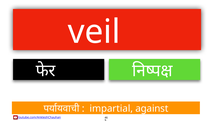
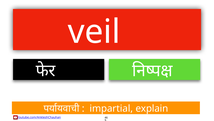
against: against -> explain
